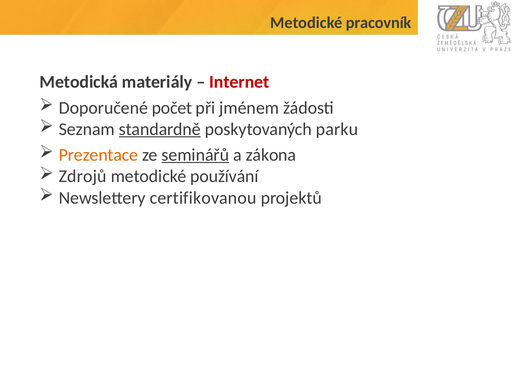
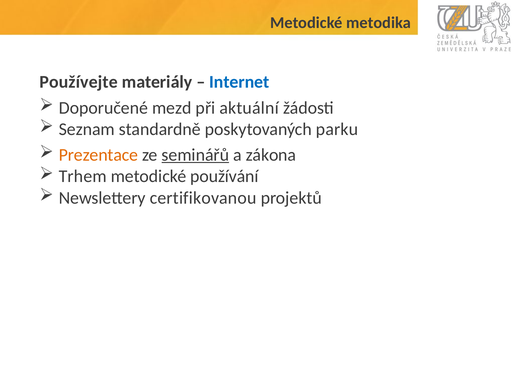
pracovník: pracovník -> metodika
Metodická: Metodická -> Používejte
Internet colour: red -> blue
počet: počet -> mezd
jménem: jménem -> aktuální
standardně underline: present -> none
Zdrojů: Zdrojů -> Trhem
